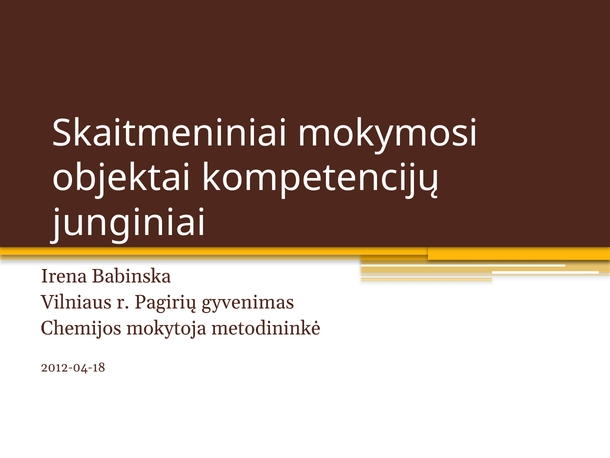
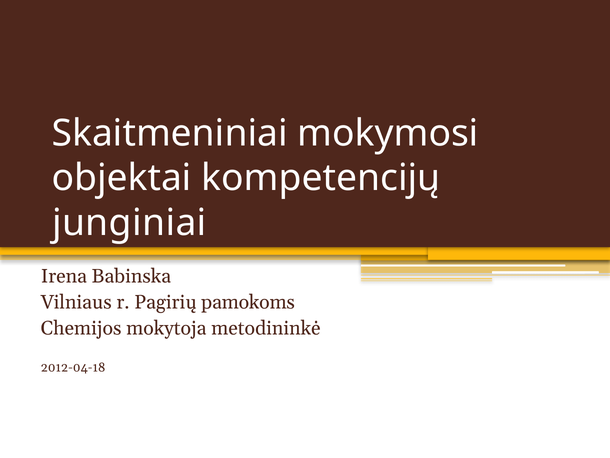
gyvenimas: gyvenimas -> pamokoms
